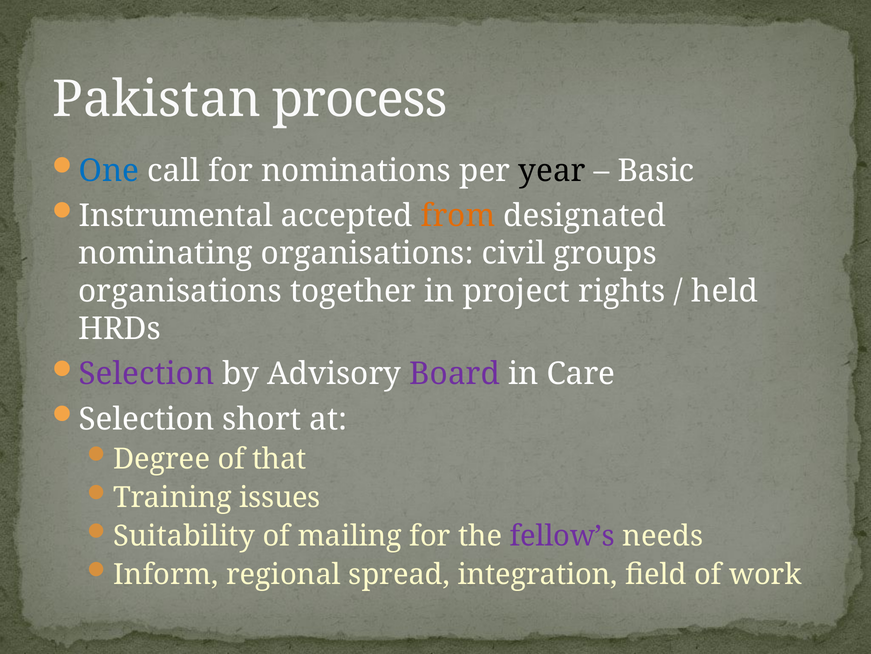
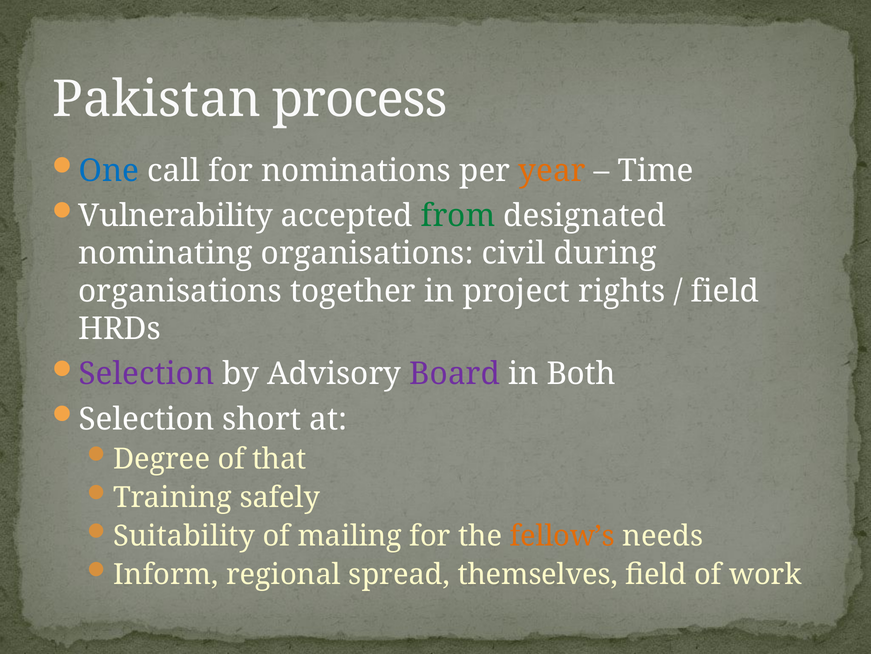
year colour: black -> orange
Basic: Basic -> Time
Instrumental: Instrumental -> Vulnerability
from colour: orange -> green
groups: groups -> during
held at (725, 291): held -> field
Care: Care -> Both
issues: issues -> safely
fellow’s colour: purple -> orange
integration: integration -> themselves
